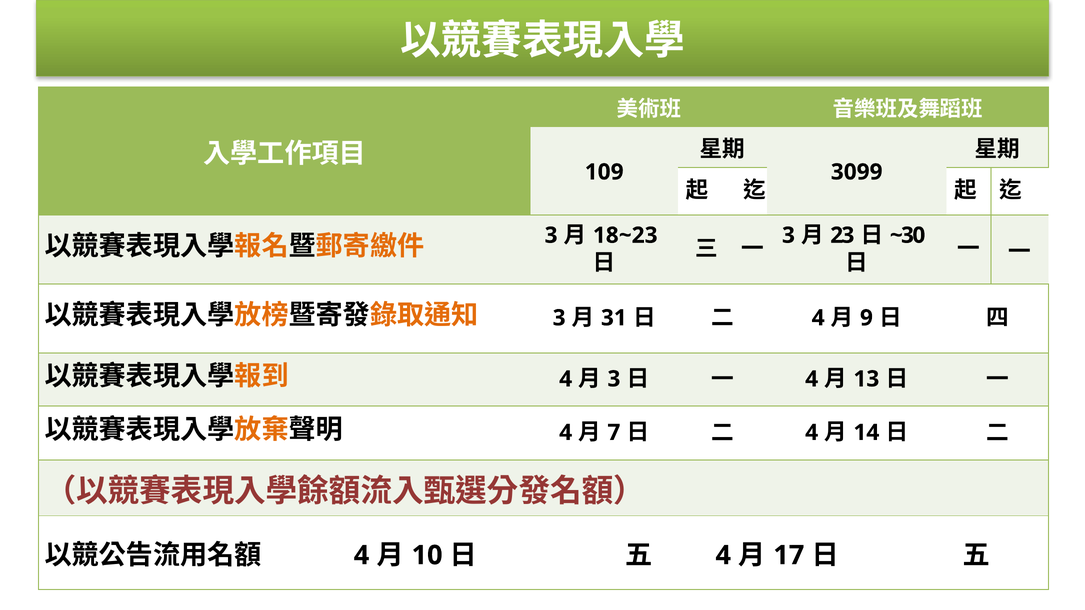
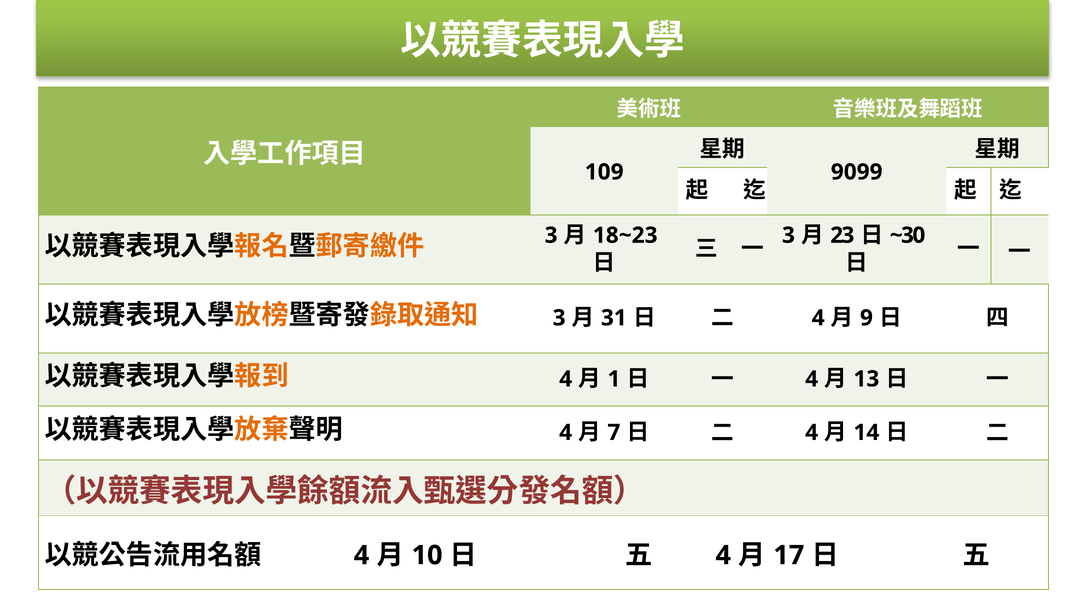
3099: 3099 -> 9099
3 at (614, 379): 3 -> 1
